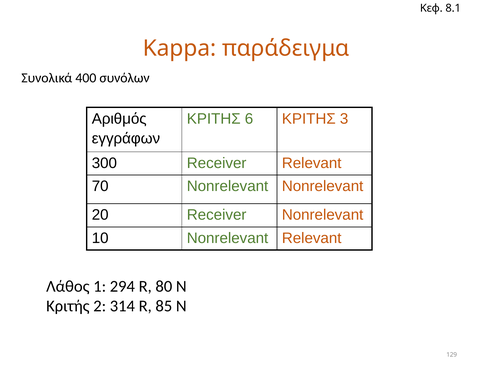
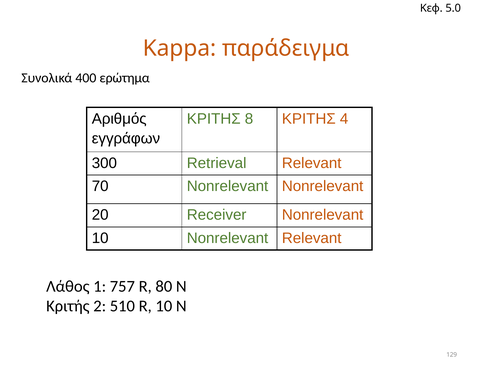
8.1: 8.1 -> 5.0
συνόλων: συνόλων -> ερώτημα
6: 6 -> 8
3: 3 -> 4
300 Receiver: Receiver -> Retrieval
294: 294 -> 757
314: 314 -> 510
R 85: 85 -> 10
